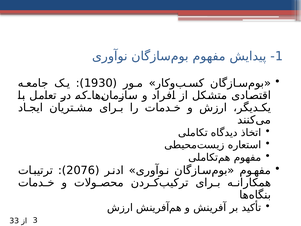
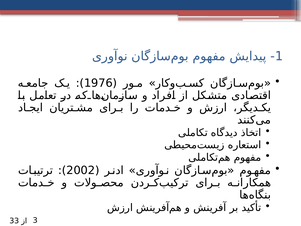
1930: 1930 -> 1976
2076: 2076 -> 2002
